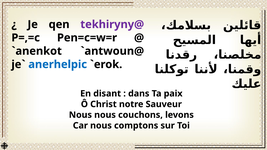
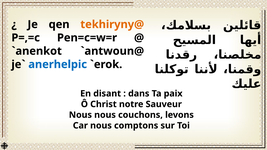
tekhiryny@ colour: purple -> orange
